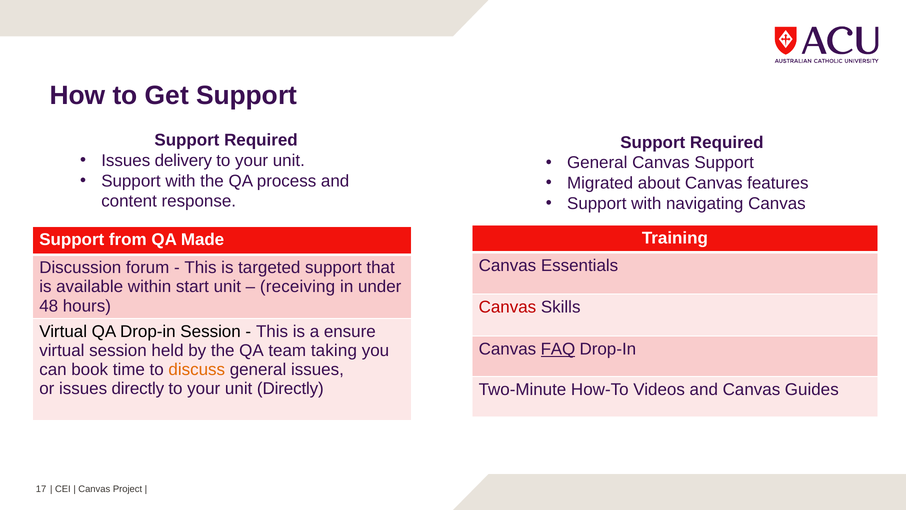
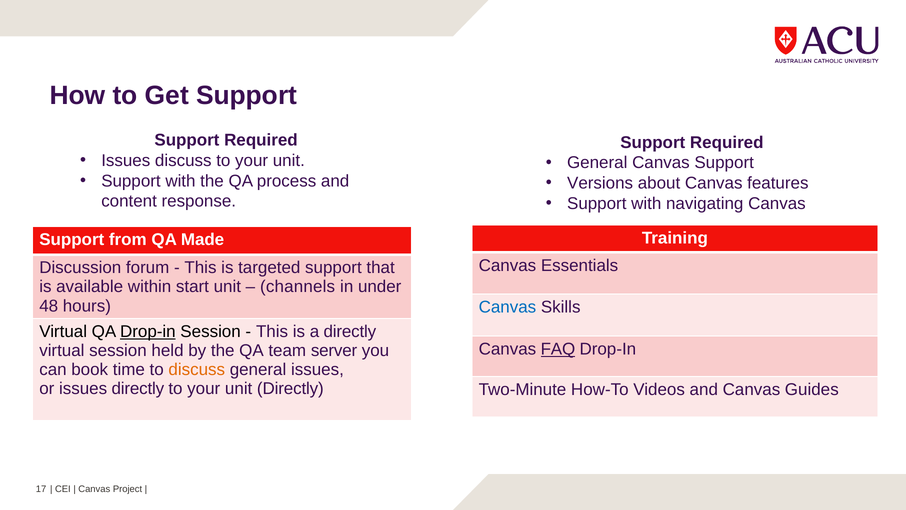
Issues delivery: delivery -> discuss
Migrated: Migrated -> Versions
receiving: receiving -> channels
Canvas at (507, 307) colour: red -> blue
Drop-in at (148, 332) underline: none -> present
a ensure: ensure -> directly
taking: taking -> server
